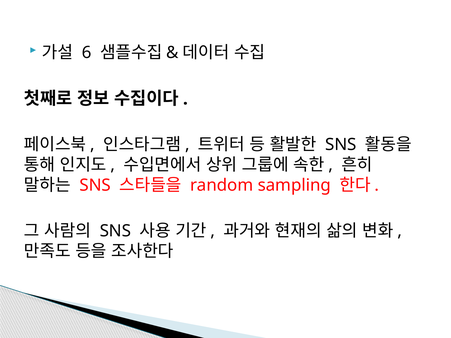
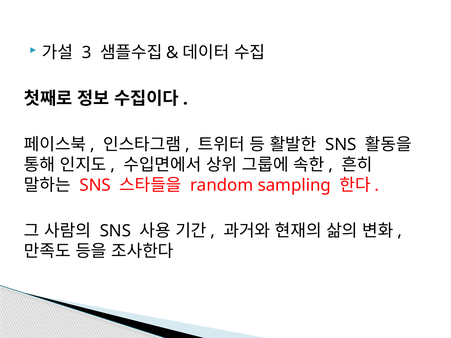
6: 6 -> 3
